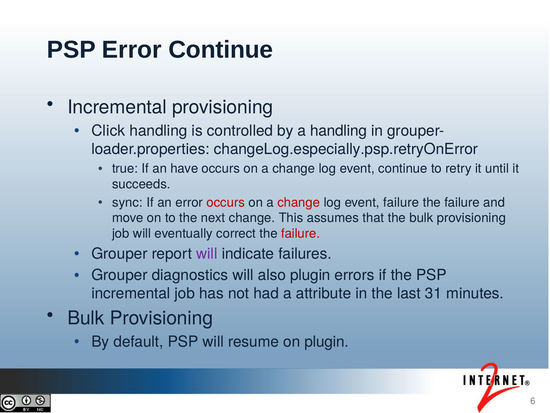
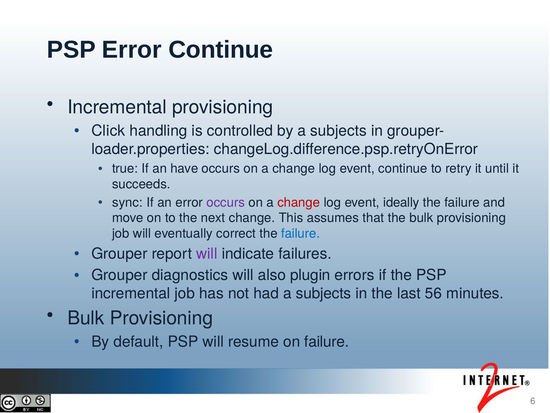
by a handling: handling -> subjects
changeLog.especially.psp.retryOnError: changeLog.especially.psp.retryOnError -> changeLog.difference.psp.retryOnError
occurs at (226, 202) colour: red -> purple
event failure: failure -> ideally
failure at (301, 233) colour: red -> blue
had a attribute: attribute -> subjects
31: 31 -> 56
on plugin: plugin -> failure
